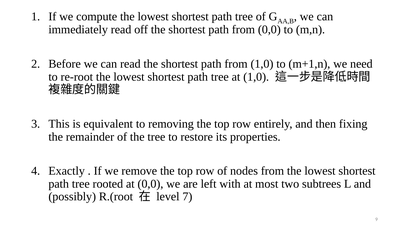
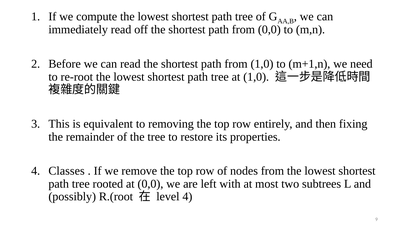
Exactly: Exactly -> Classes
level 7: 7 -> 4
